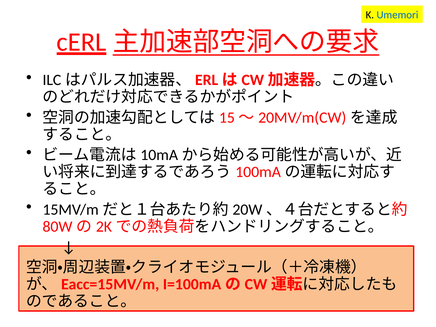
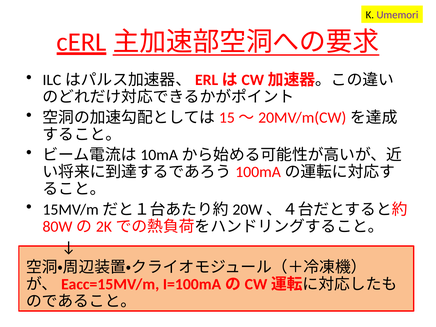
Umemori colour: blue -> purple
